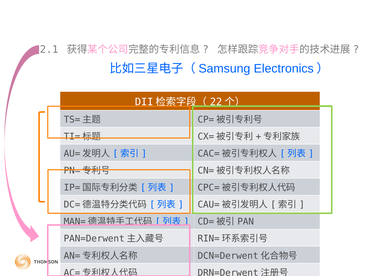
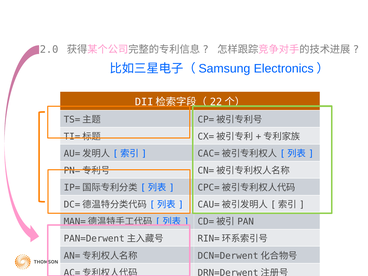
2.1: 2.1 -> 2.0
